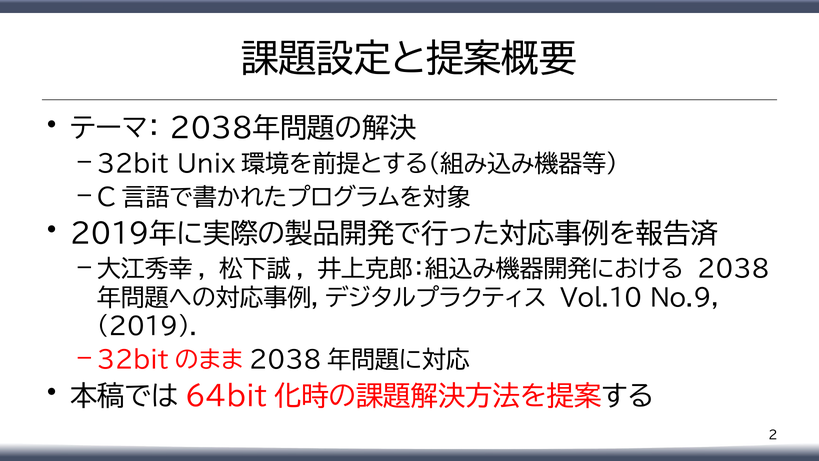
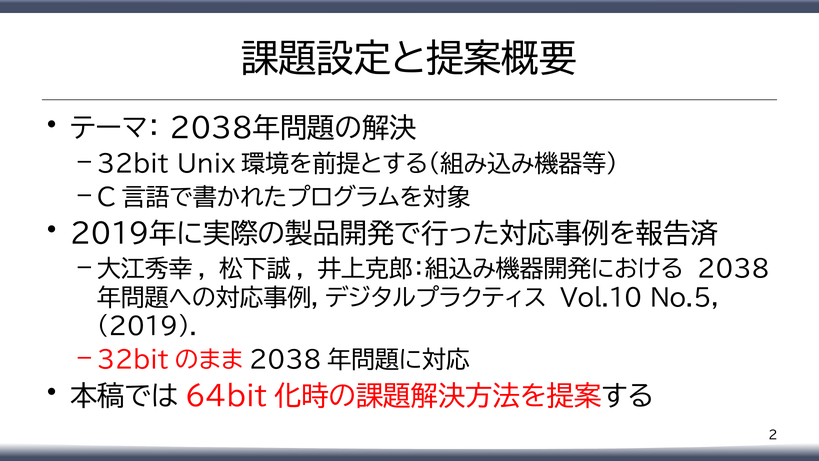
No.9: No.9 -> No.5
